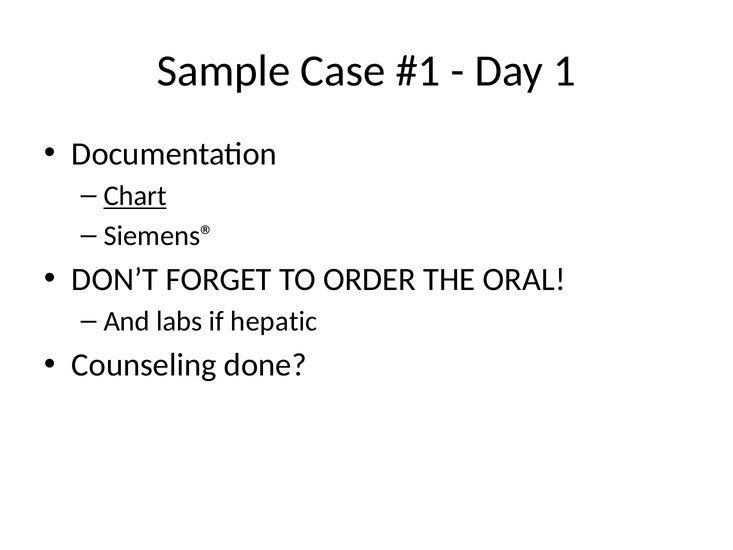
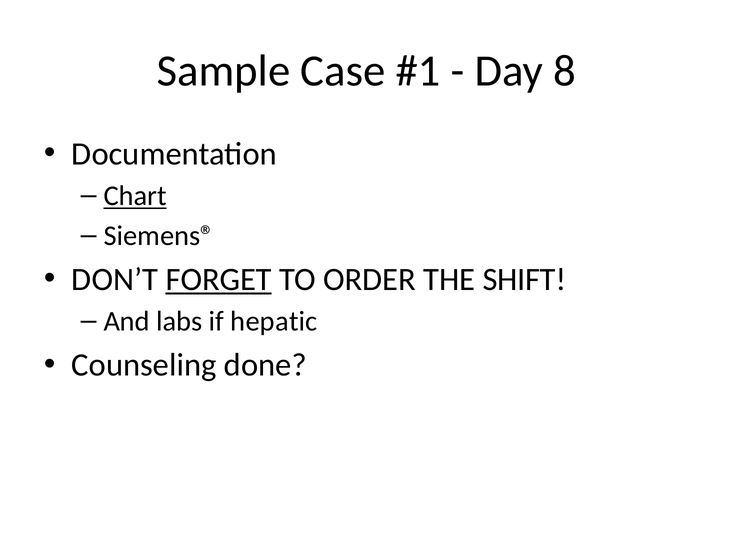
1: 1 -> 8
FORGET underline: none -> present
ORAL: ORAL -> SHIFT
